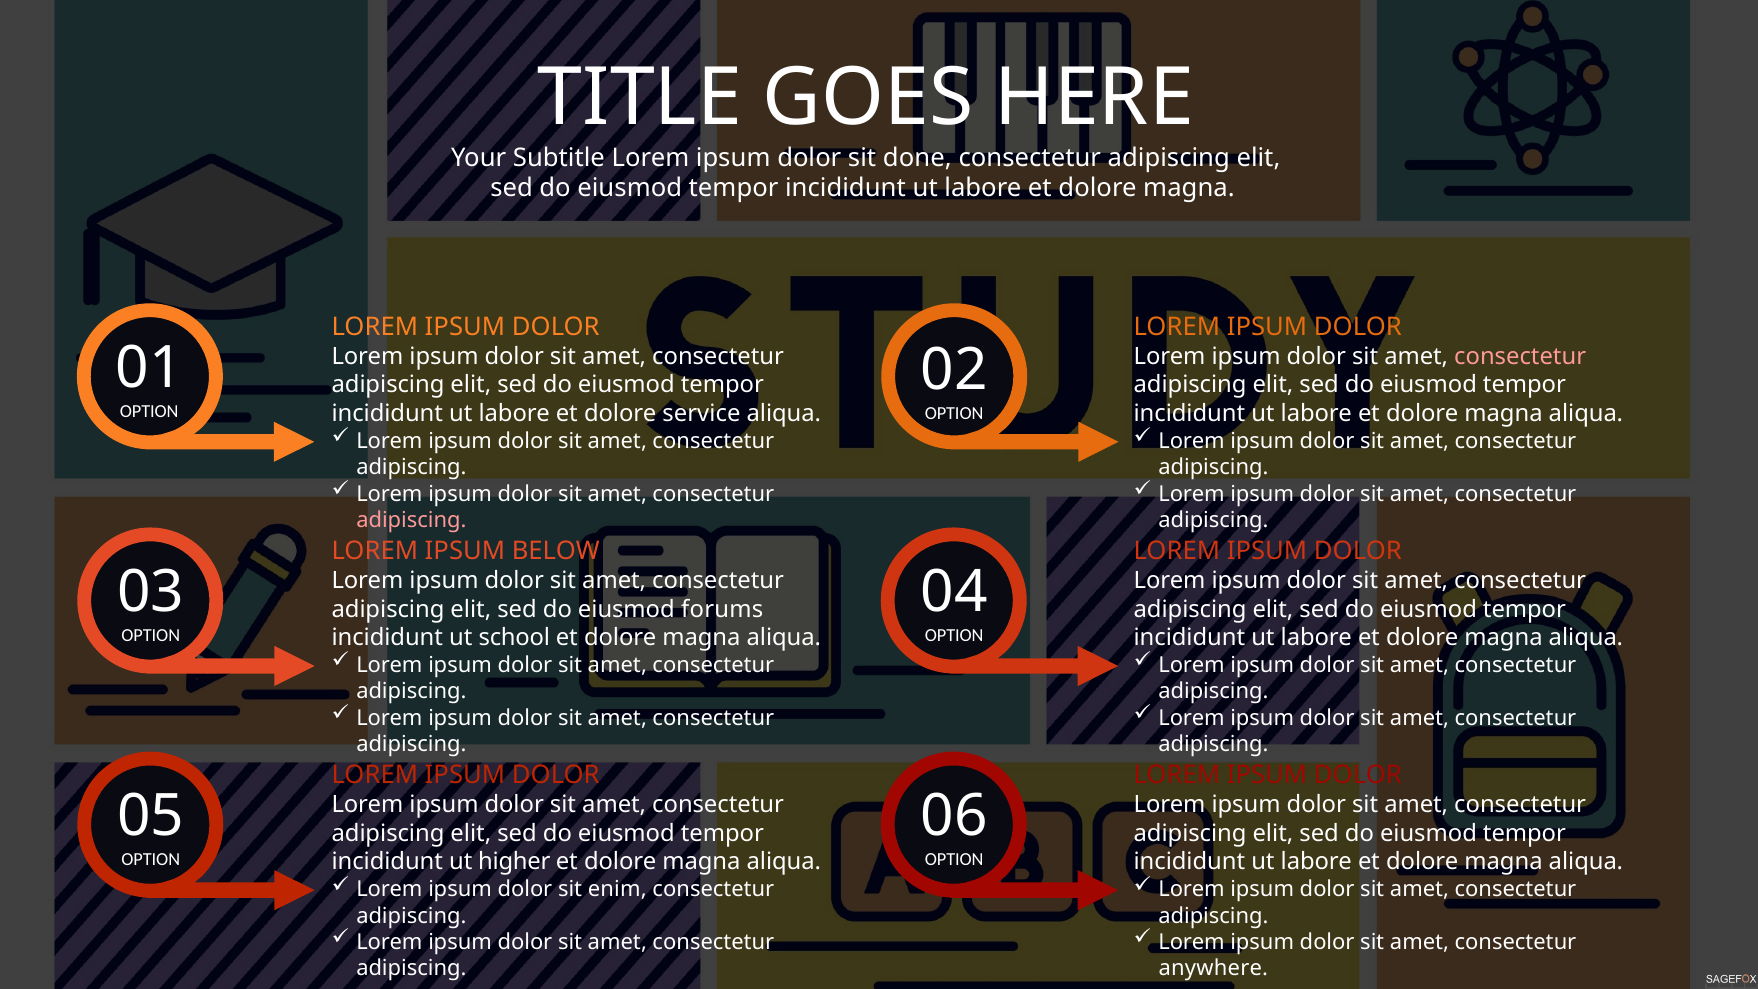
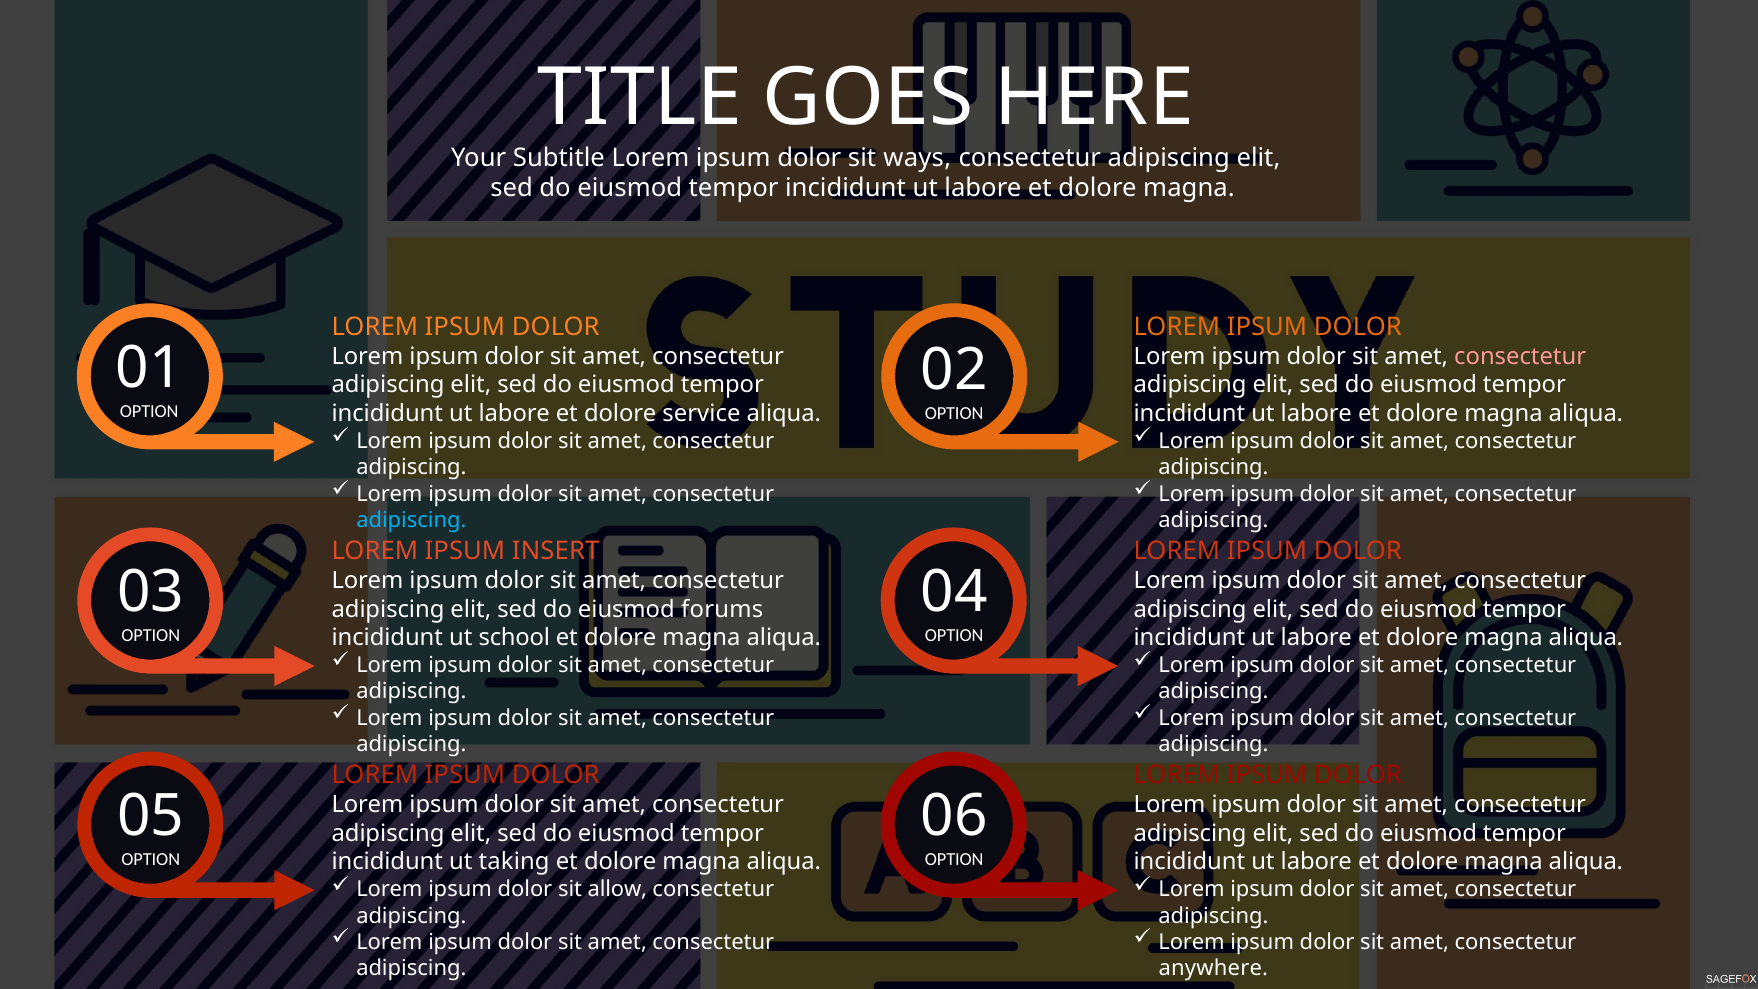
done: done -> ways
adipiscing at (411, 520) colour: pink -> light blue
BELOW: BELOW -> INSERT
higher: higher -> taking
enim: enim -> allow
